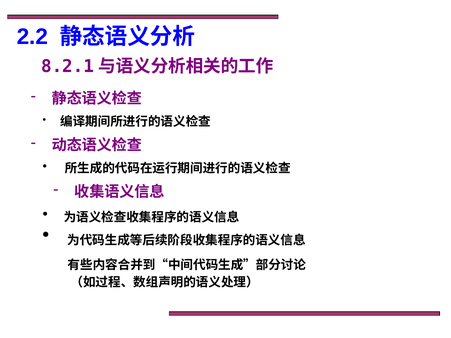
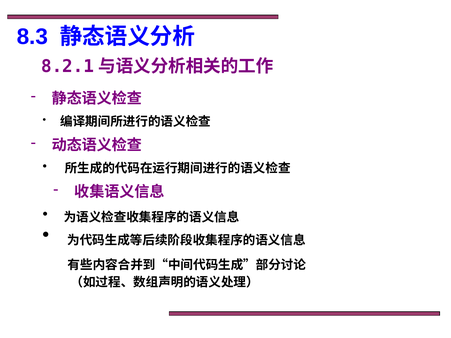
2.2: 2.2 -> 8.3
